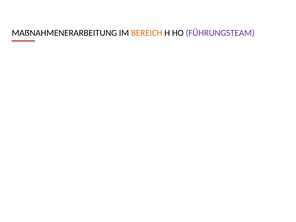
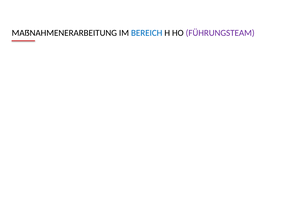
BEREICH colour: orange -> blue
